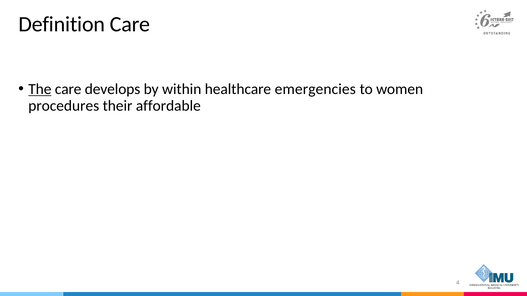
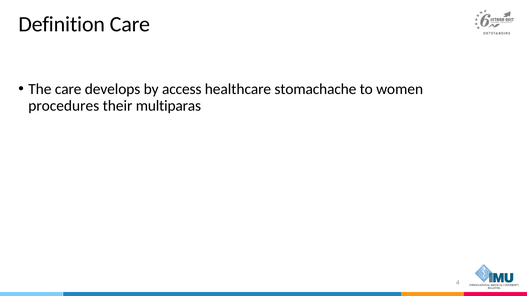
The underline: present -> none
within: within -> access
emergencies: emergencies -> stomachache
affordable: affordable -> multiparas
